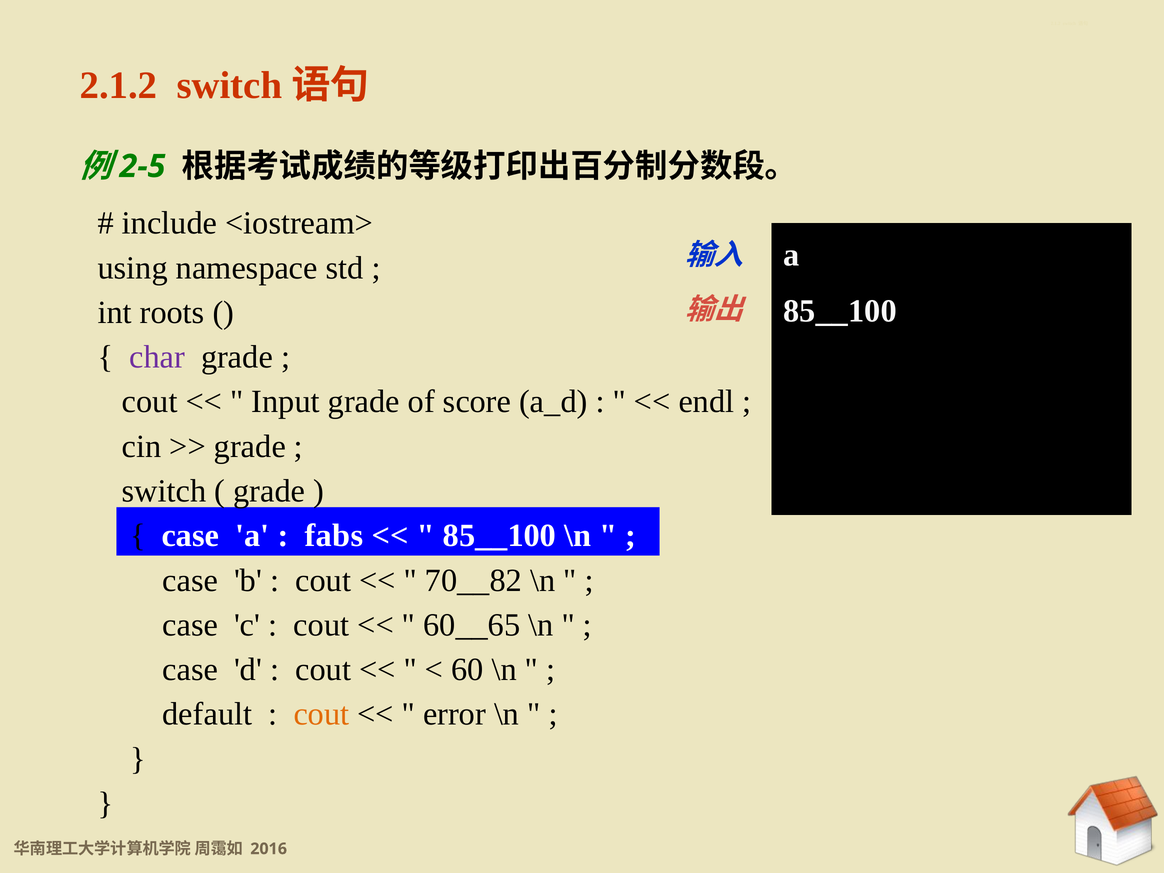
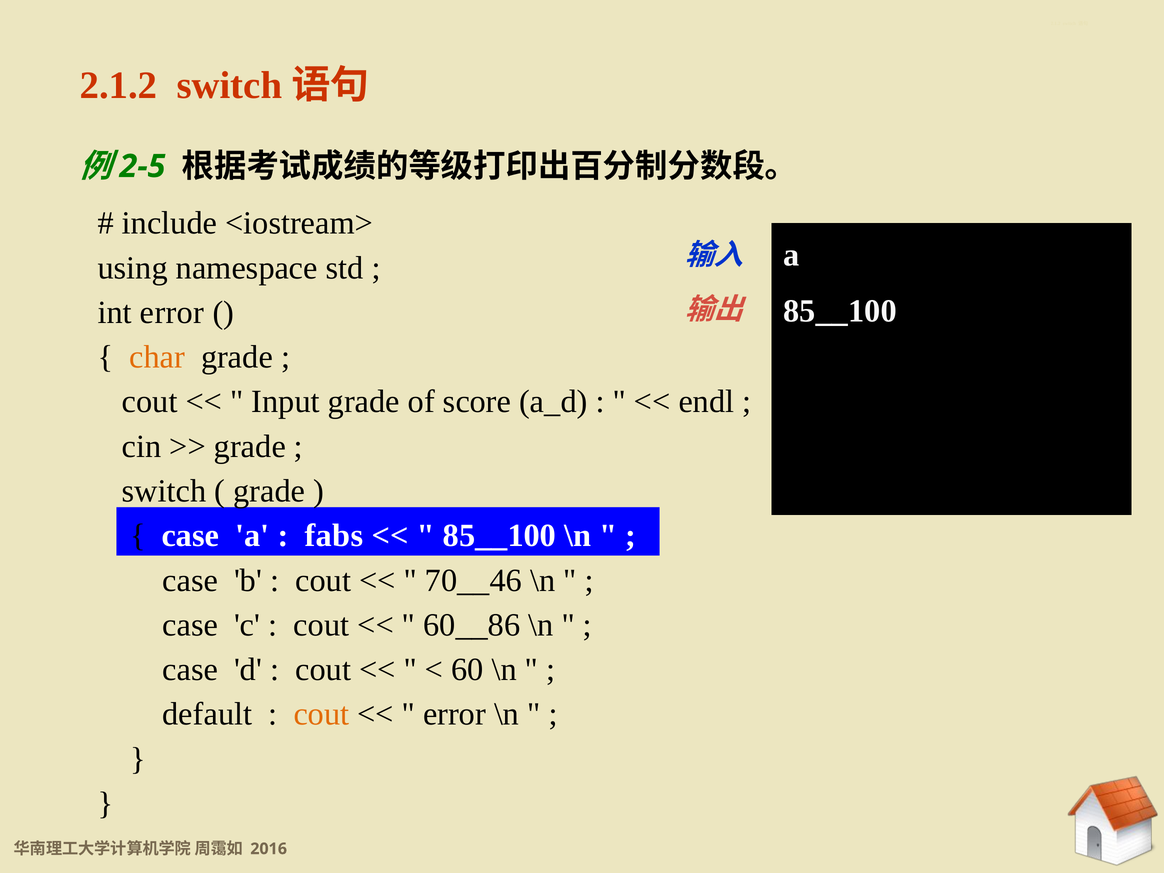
int roots: roots -> error
char colour: purple -> orange
70__82: 70__82 -> 70__46
60__65: 60__65 -> 60__86
